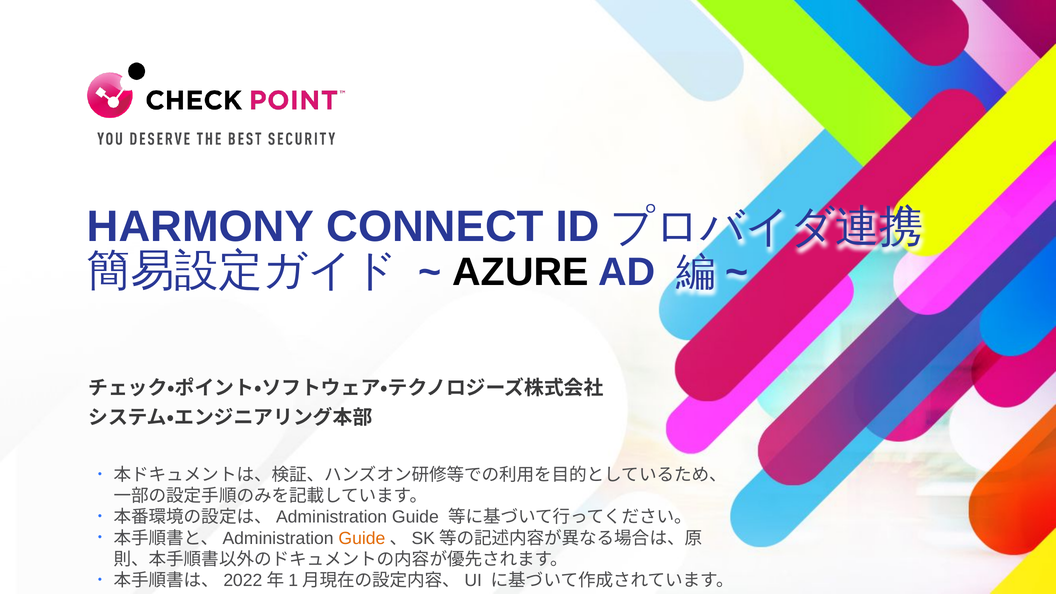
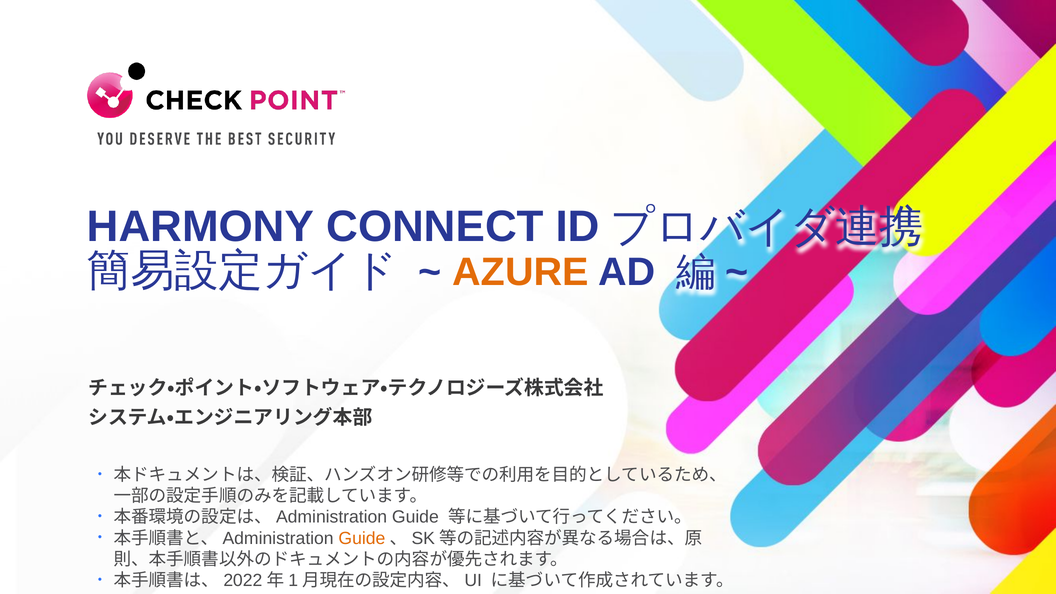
AZURE colour: black -> orange
